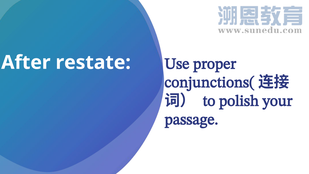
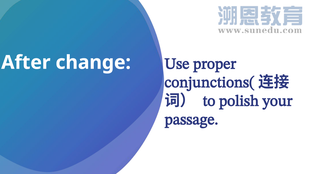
restate: restate -> change
